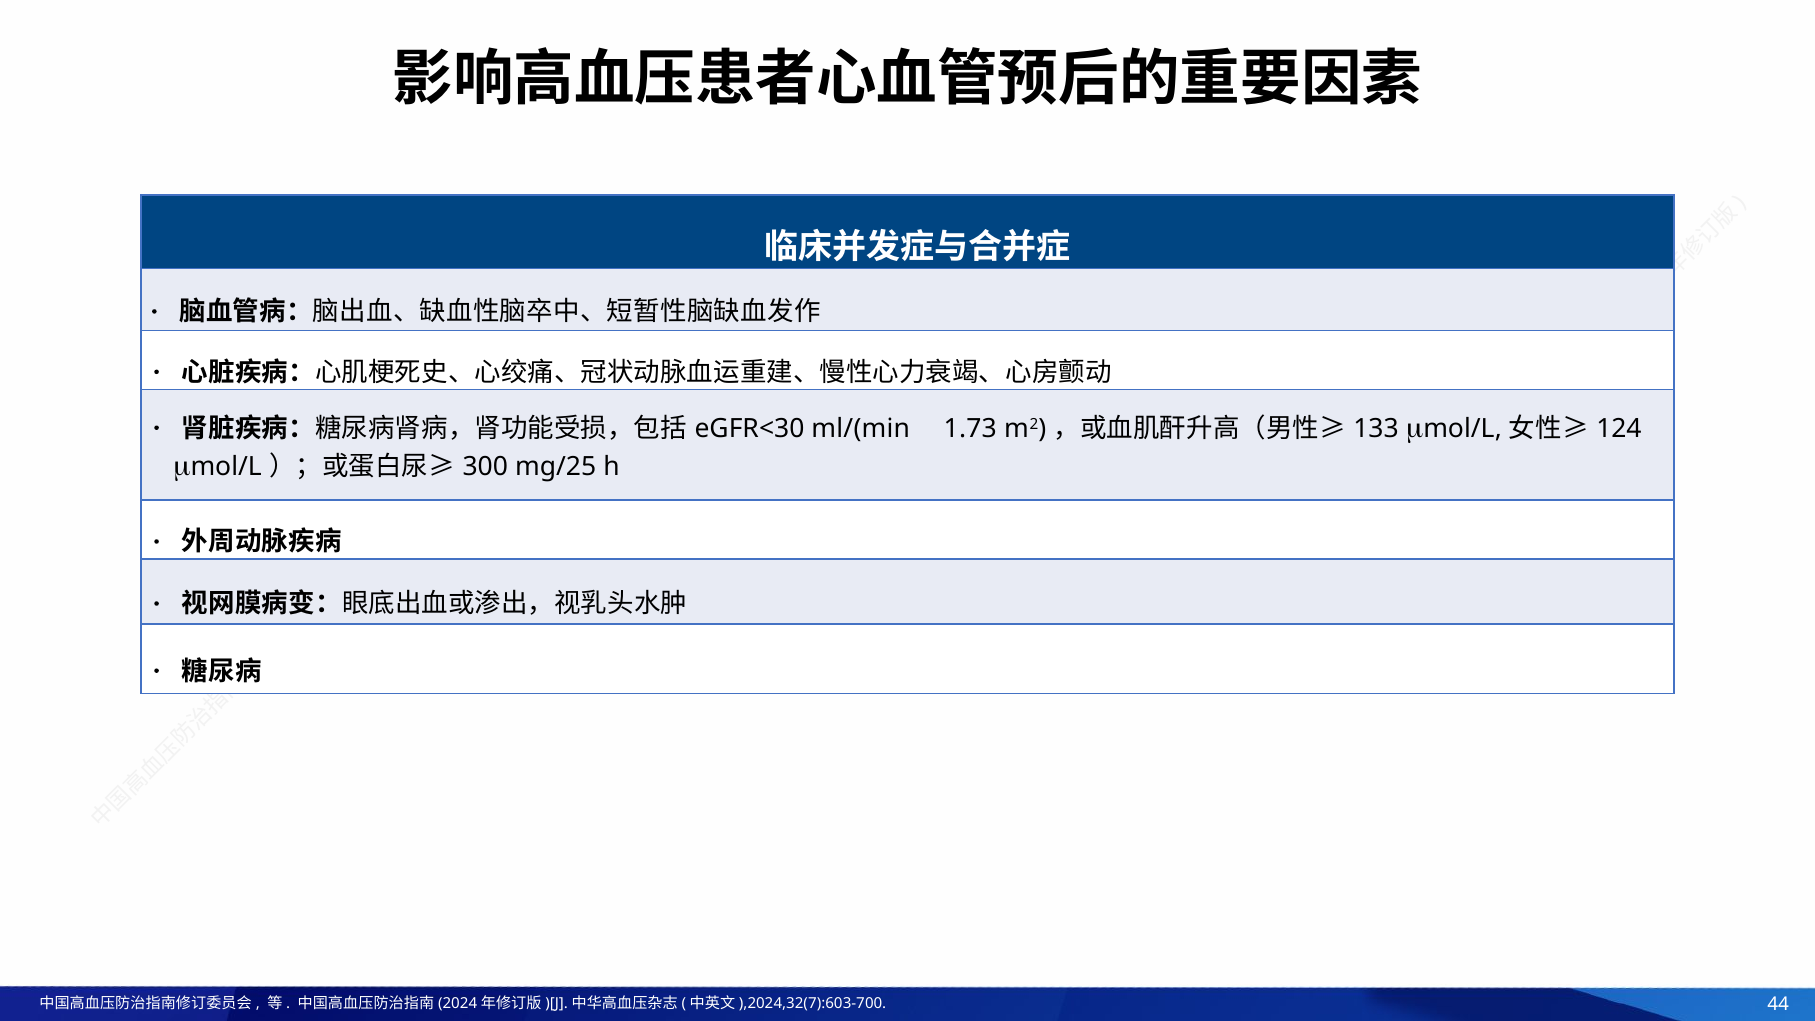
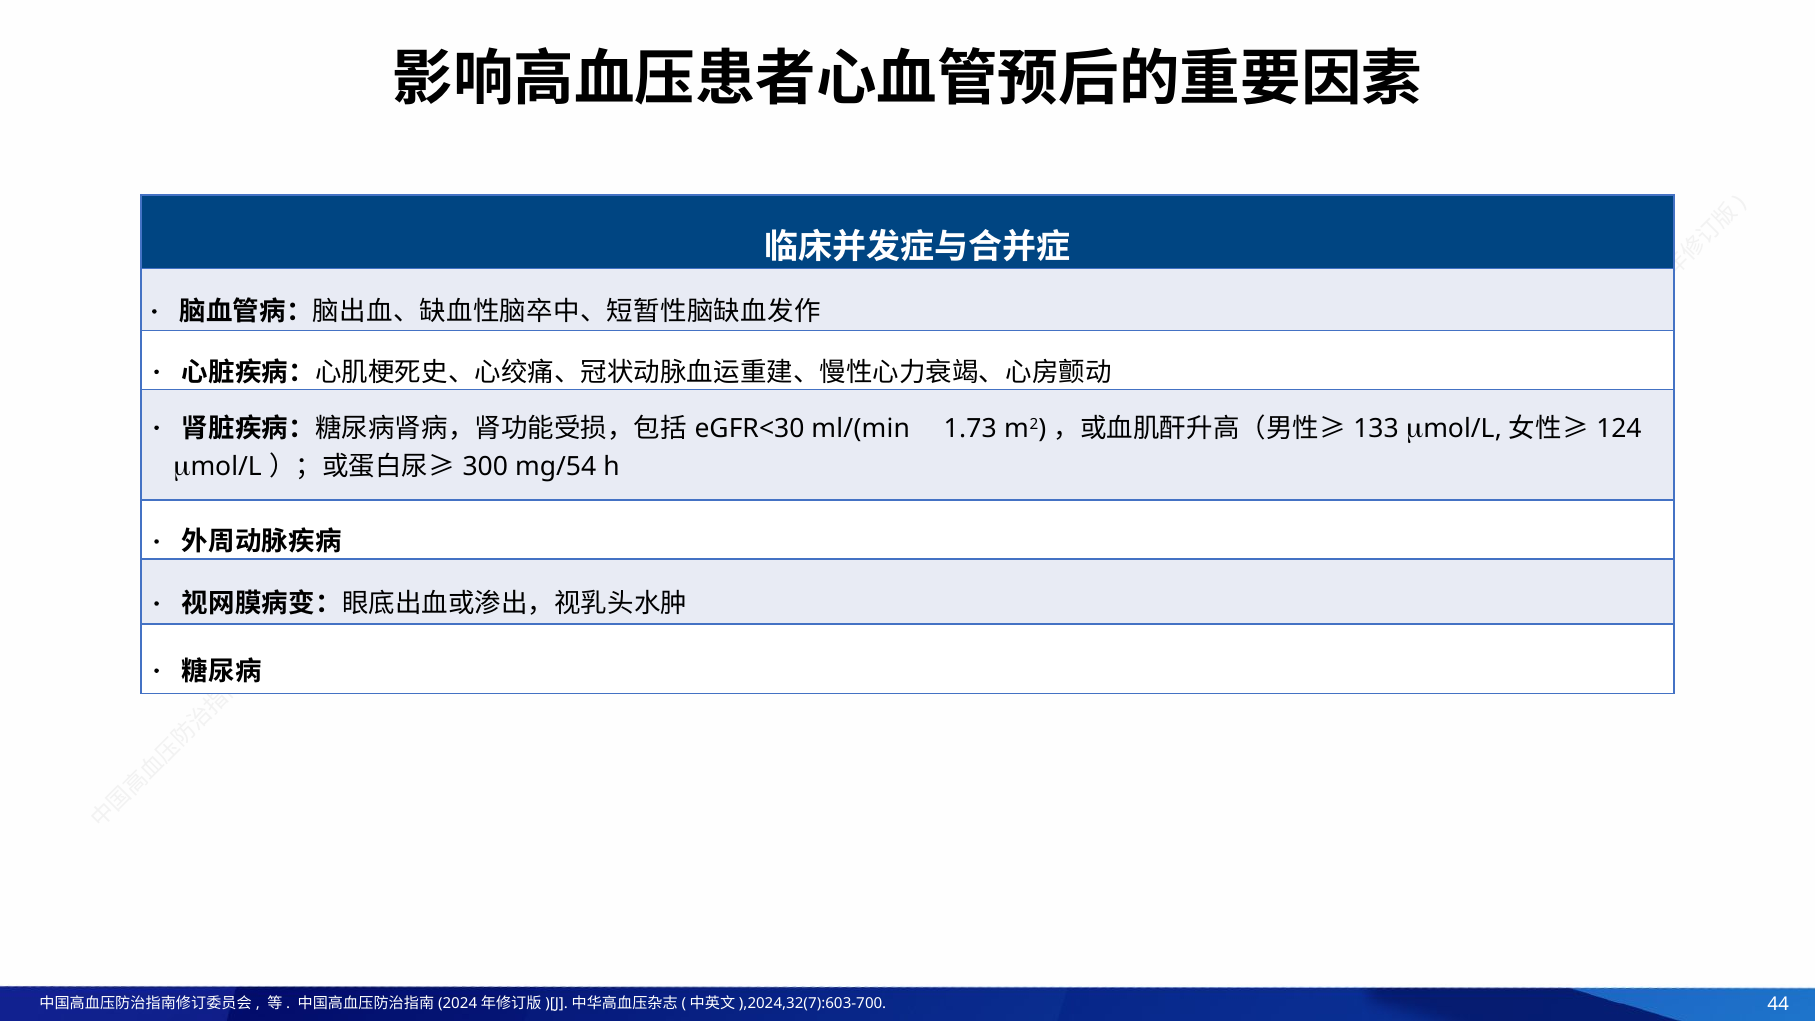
mg/25: mg/25 -> mg/54
